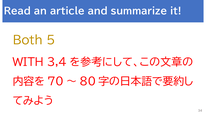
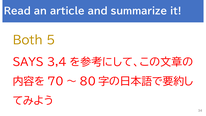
WITH: WITH -> SAYS
